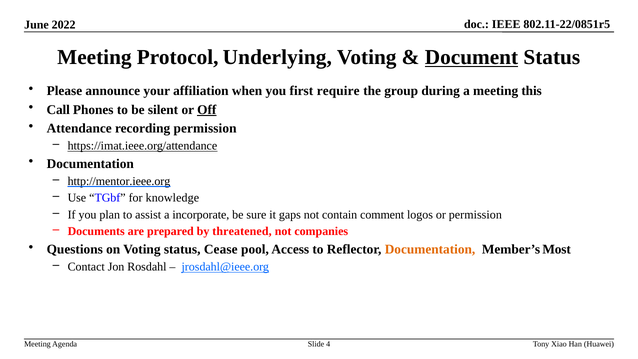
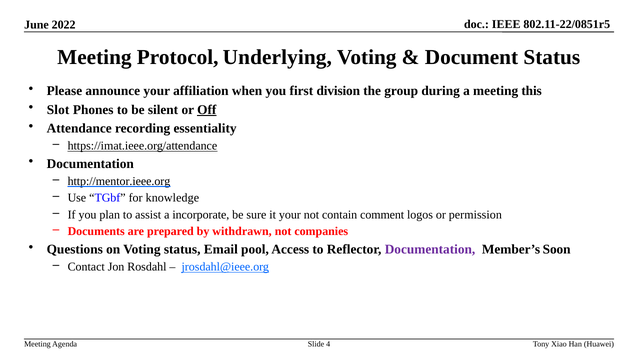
Document underline: present -> none
require: require -> division
Call: Call -> Slot
recording permission: permission -> essentiality
it gaps: gaps -> your
threatened: threatened -> withdrawn
Cease: Cease -> Email
Documentation at (430, 249) colour: orange -> purple
Most: Most -> Soon
